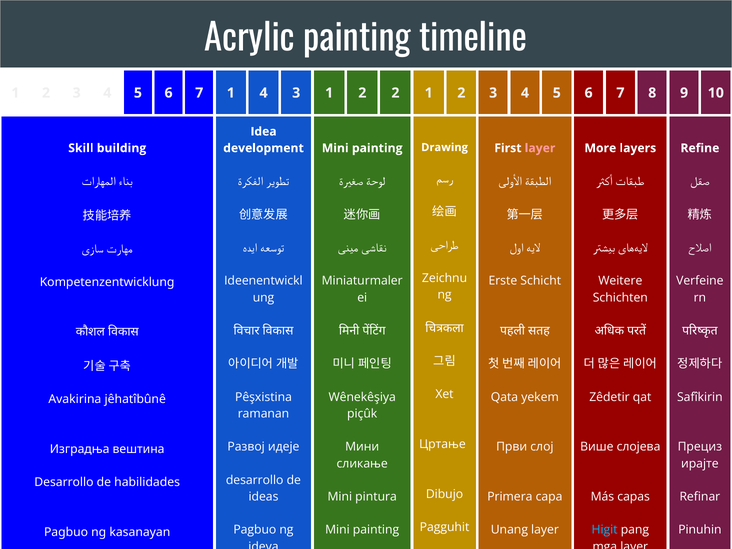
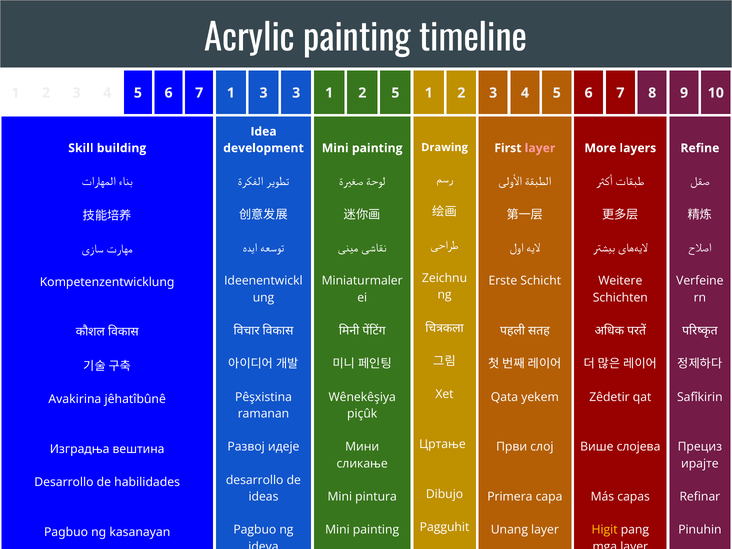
1 4: 4 -> 3
2 2: 2 -> 5
Higit colour: light blue -> yellow
